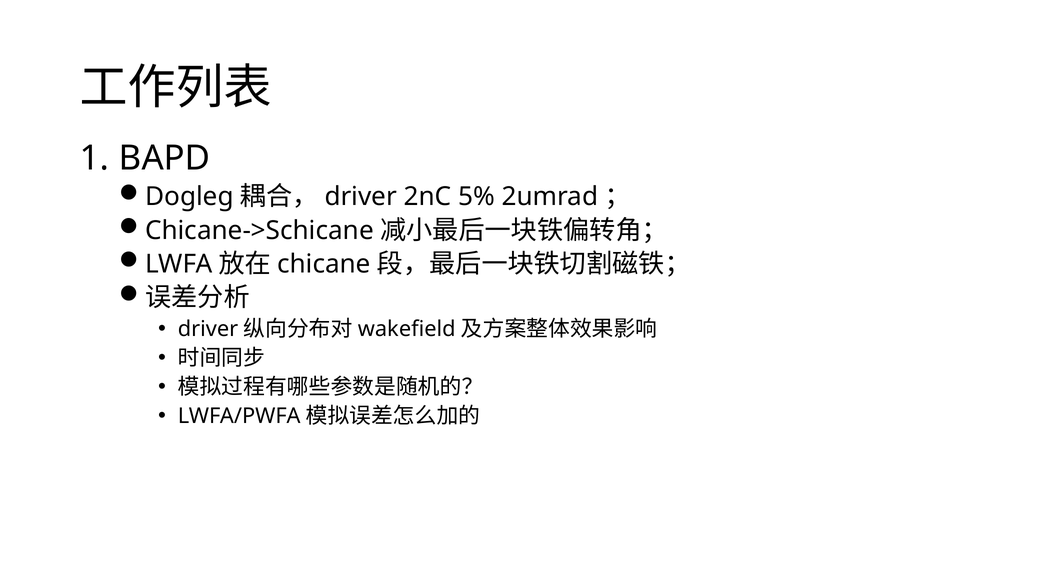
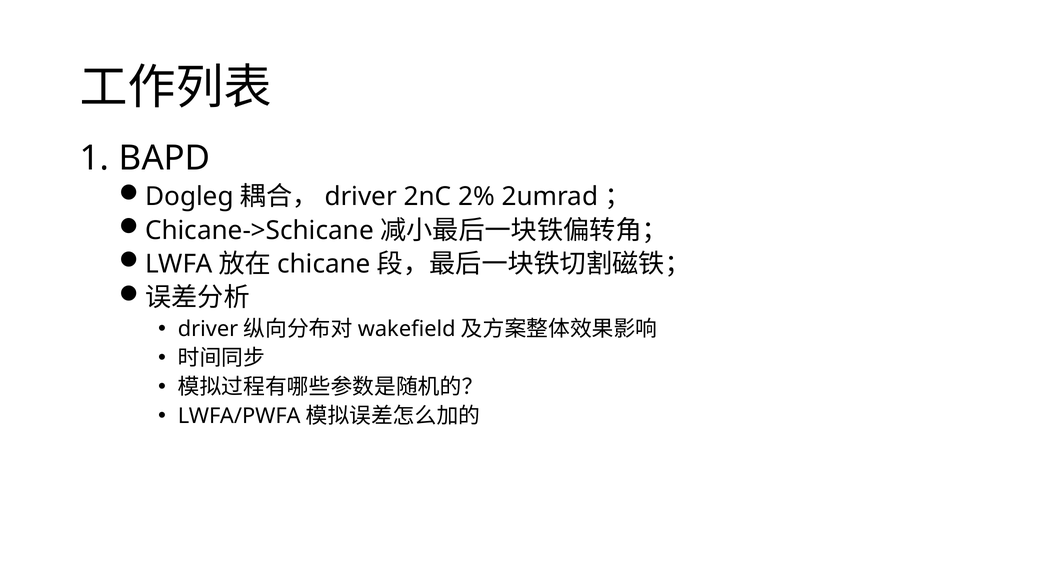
5%: 5% -> 2%
